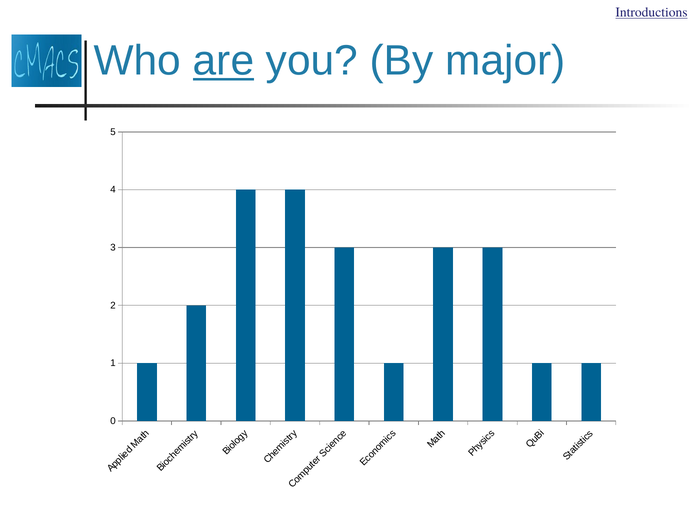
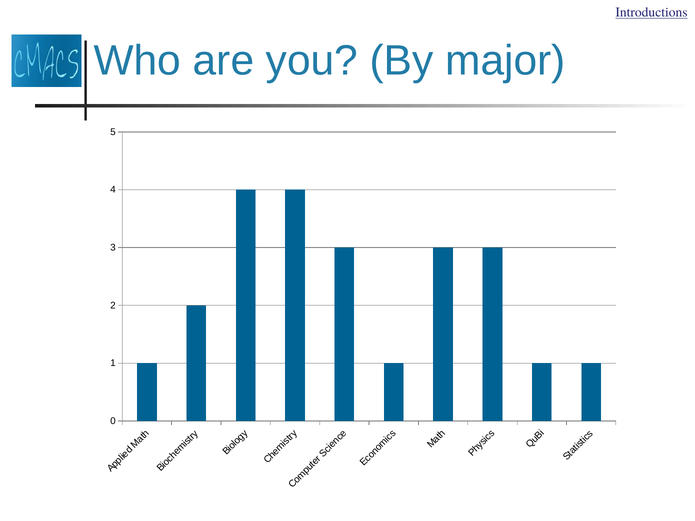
are underline: present -> none
